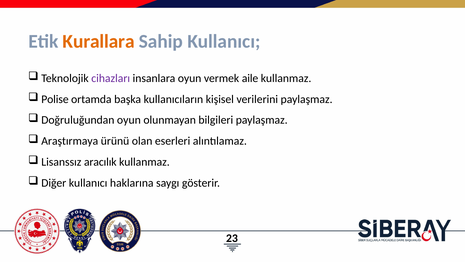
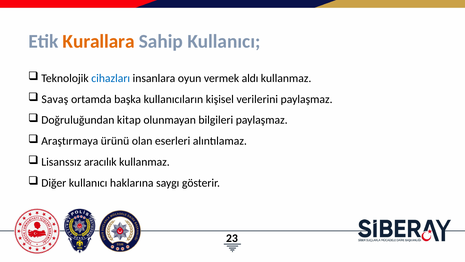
cihazları colour: purple -> blue
aile: aile -> aldı
Polise: Polise -> Savaş
Doğruluğundan oyun: oyun -> kitap
